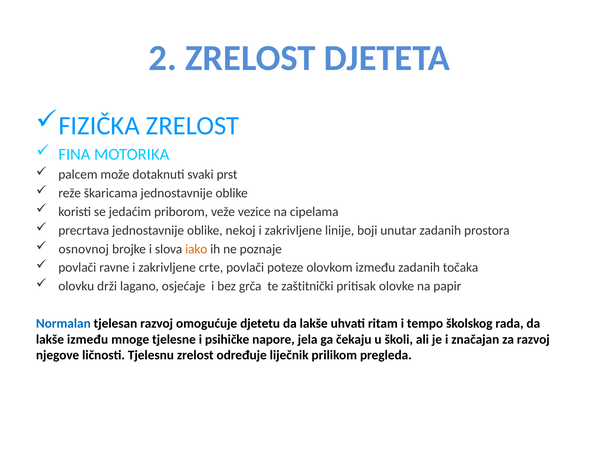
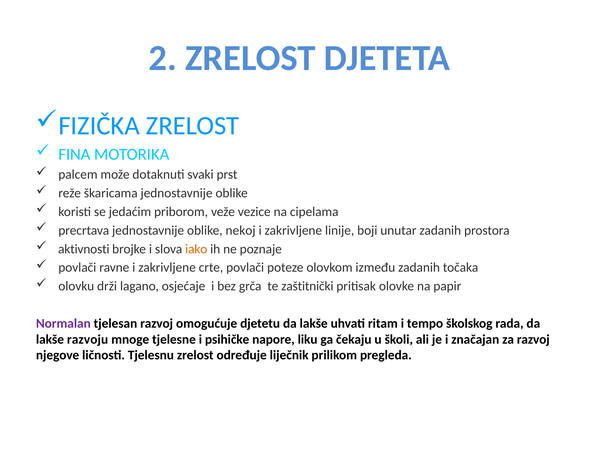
osnovnoj: osnovnoj -> aktivnosti
Normalan colour: blue -> purple
lakše između: između -> razvoju
jela: jela -> liku
